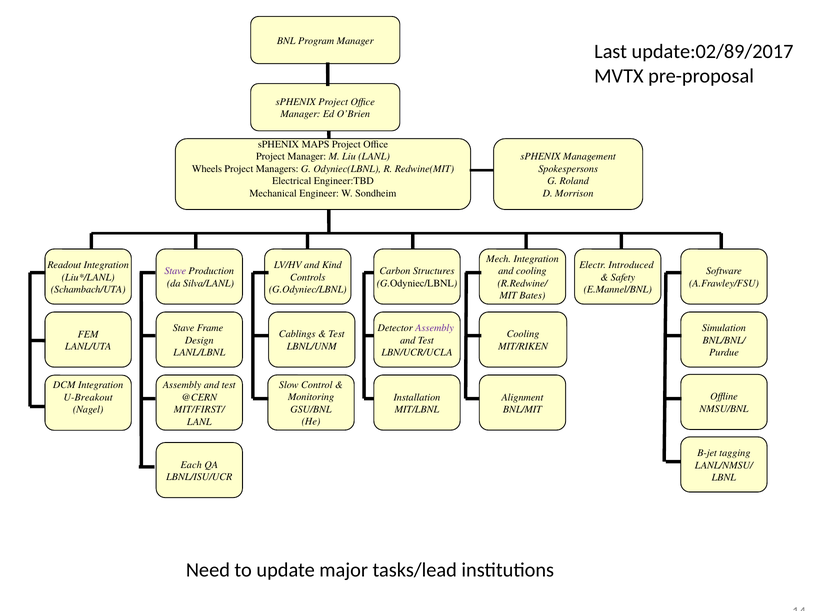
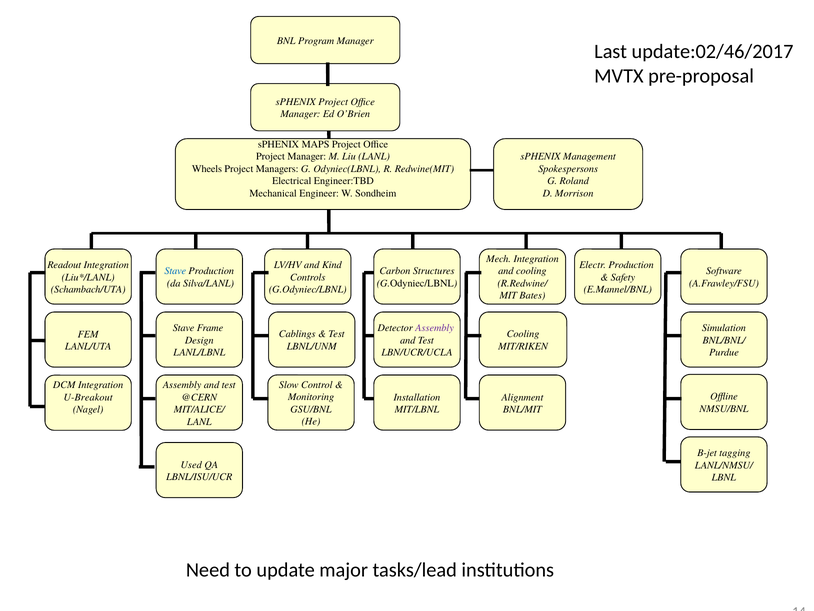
update:02/89/2017: update:02/89/2017 -> update:02/46/2017
Electr Introduced: Introduced -> Production
Stave at (175, 271) colour: purple -> blue
MIT/FIRST/: MIT/FIRST/ -> MIT/ALICE/
Each: Each -> Used
